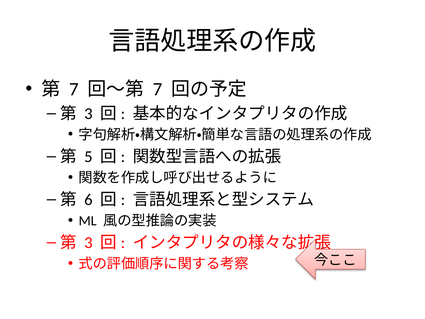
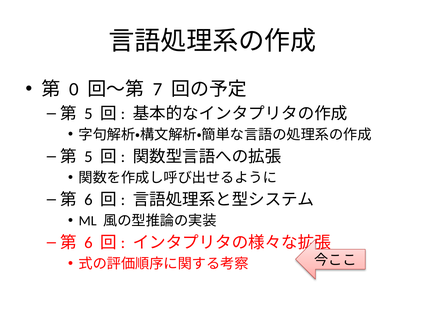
7 at (74, 89): 7 -> 0
3 at (88, 114): 3 -> 5
3 at (88, 243): 3 -> 6
